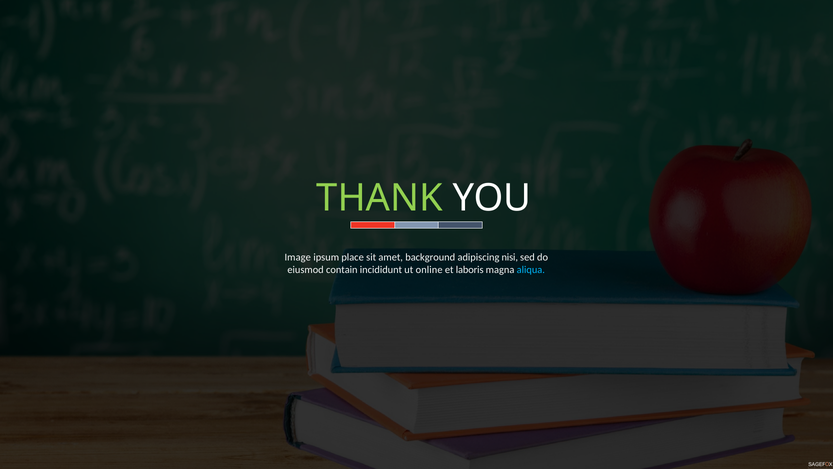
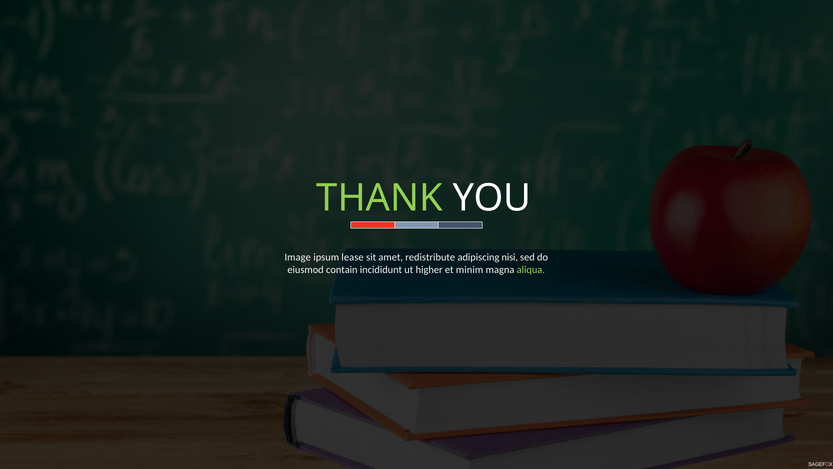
place: place -> lease
background: background -> redistribute
online: online -> higher
laboris: laboris -> minim
aliqua colour: light blue -> light green
